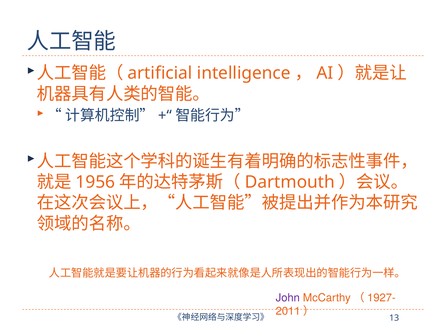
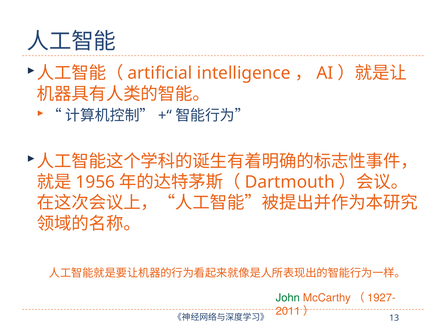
John colour: purple -> green
